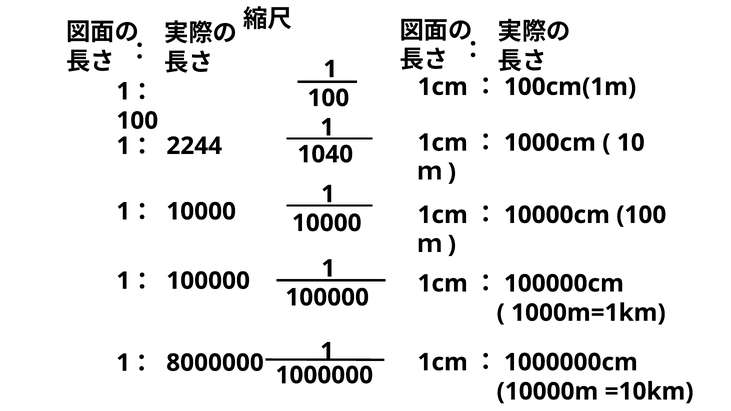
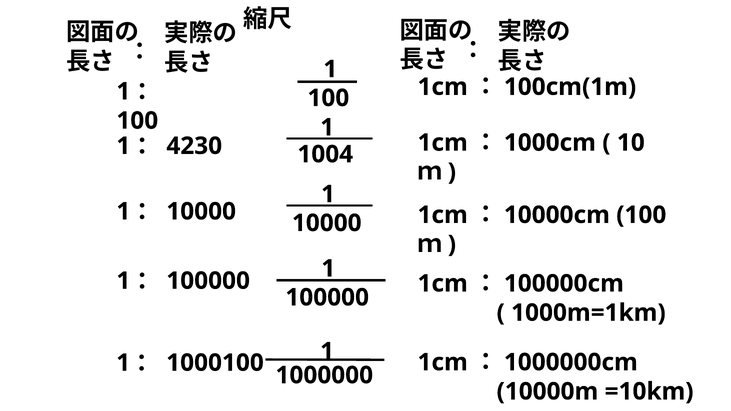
2244: 2244 -> 4230
1040: 1040 -> 1004
8000000: 8000000 -> 1000100
